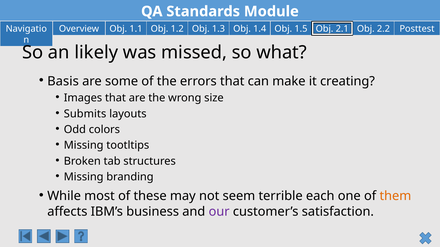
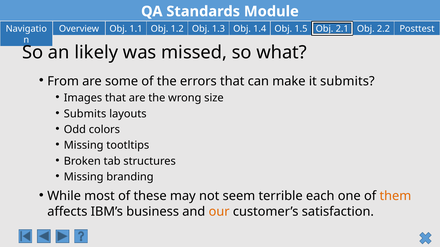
Basis: Basis -> From
it creating: creating -> submits
our colour: purple -> orange
